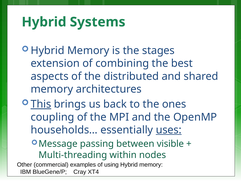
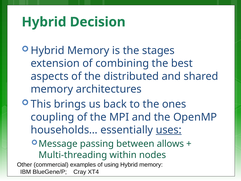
Systems: Systems -> Decision
This underline: present -> none
visible: visible -> allows
